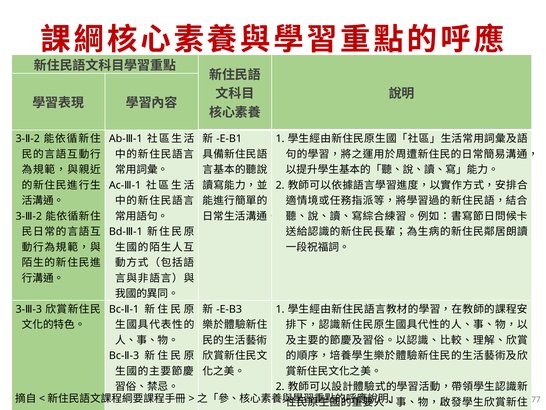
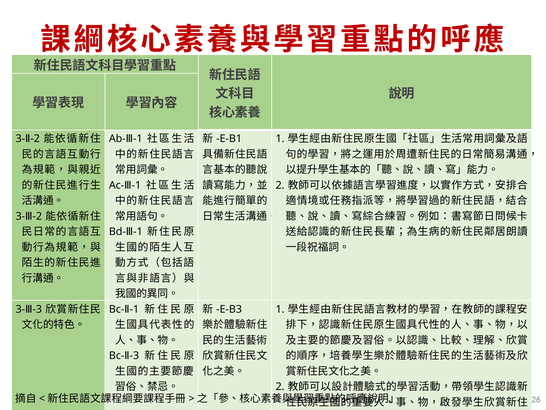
77: 77 -> 26
